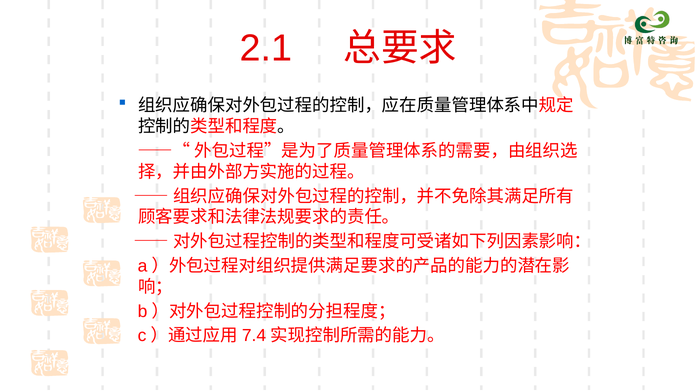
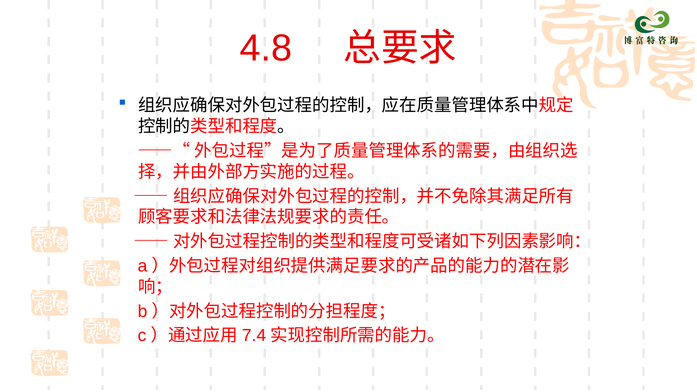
2.1: 2.1 -> 4.8
